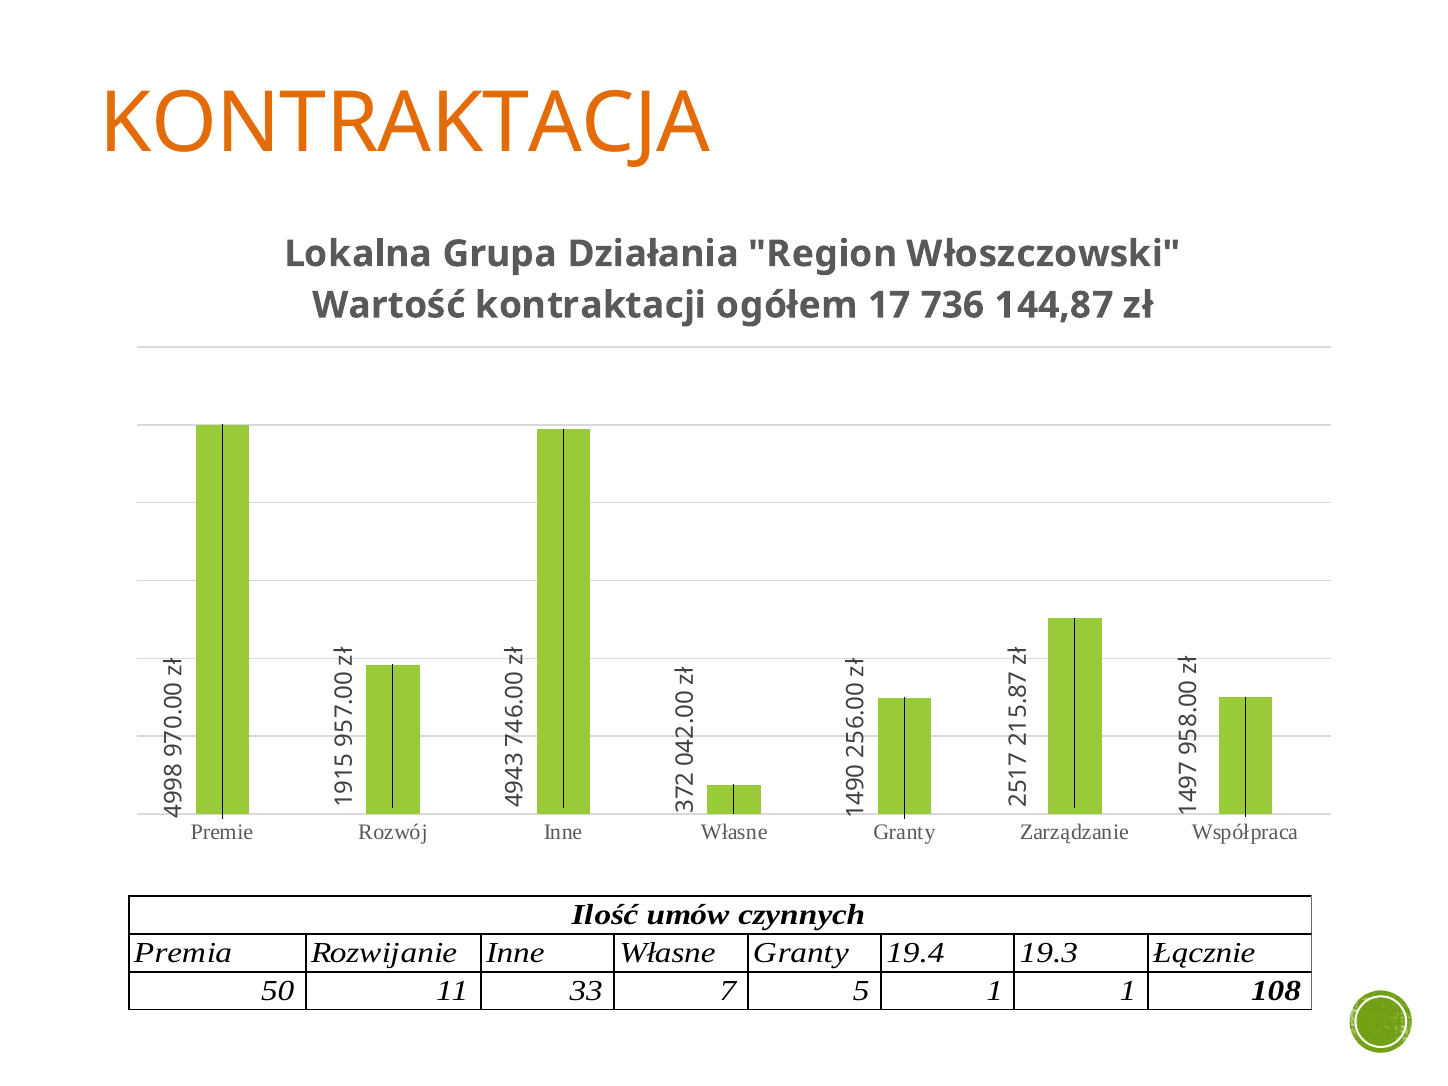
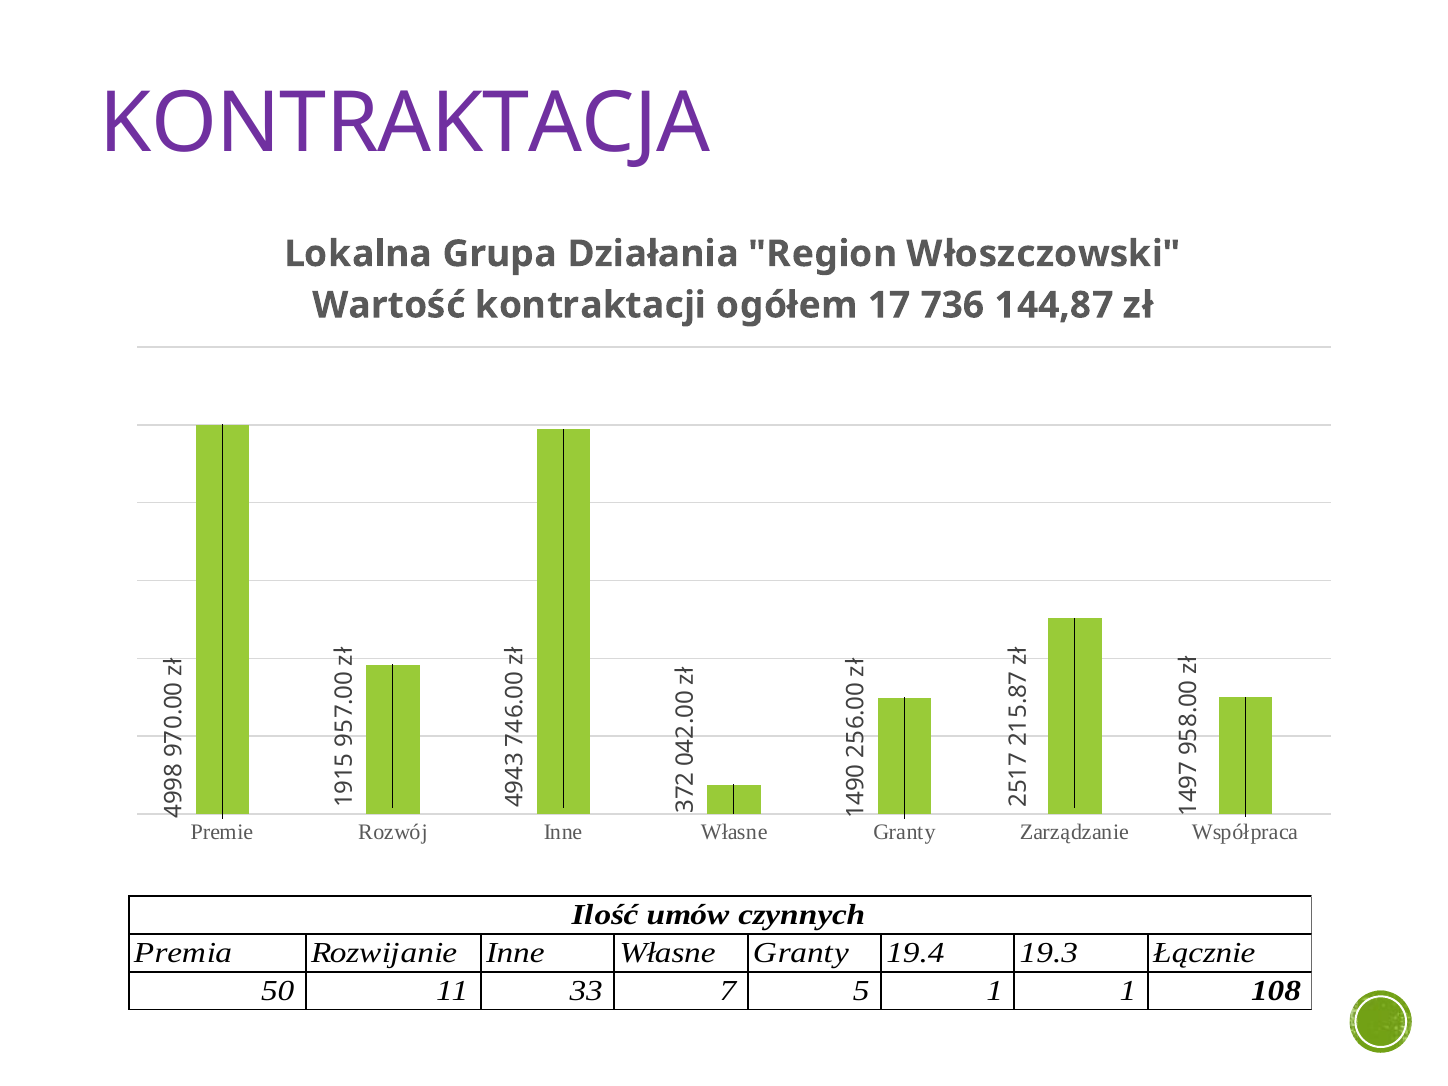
KONTRAKTACJA colour: orange -> purple
